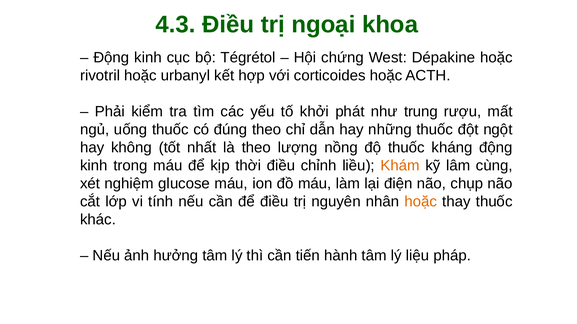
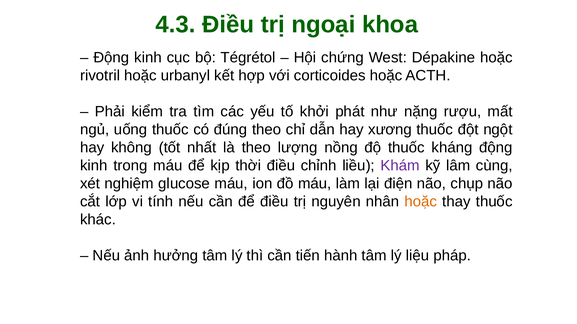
trung: trung -> nặng
những: những -> xương
Khám colour: orange -> purple
